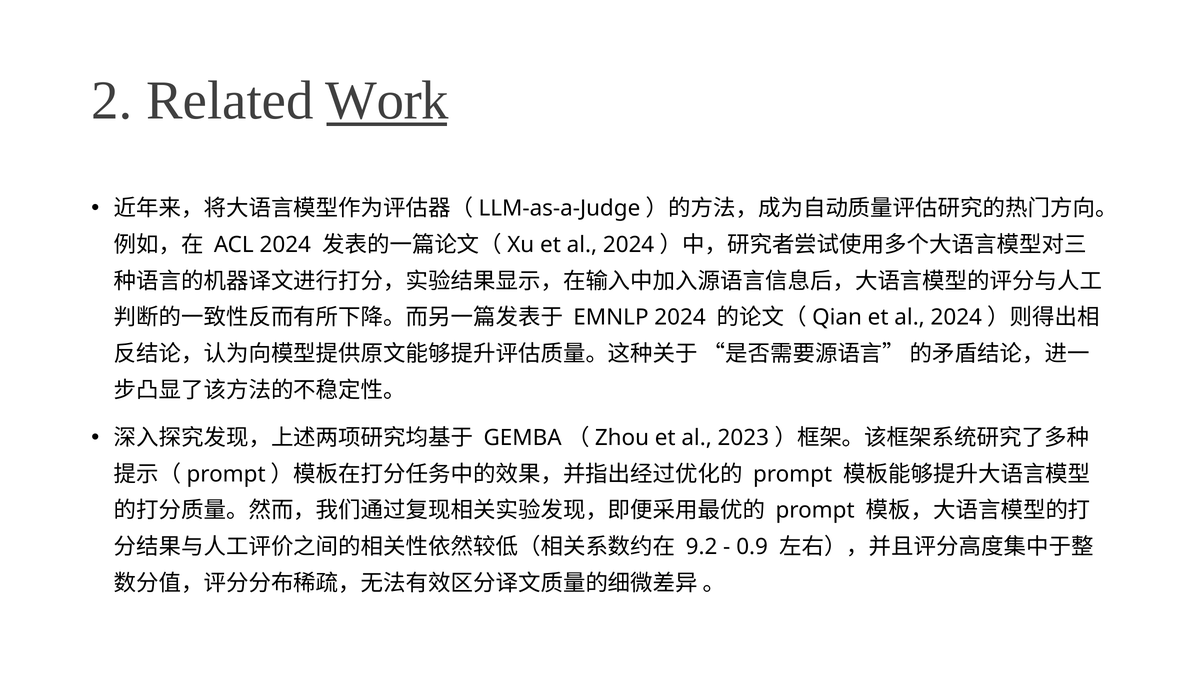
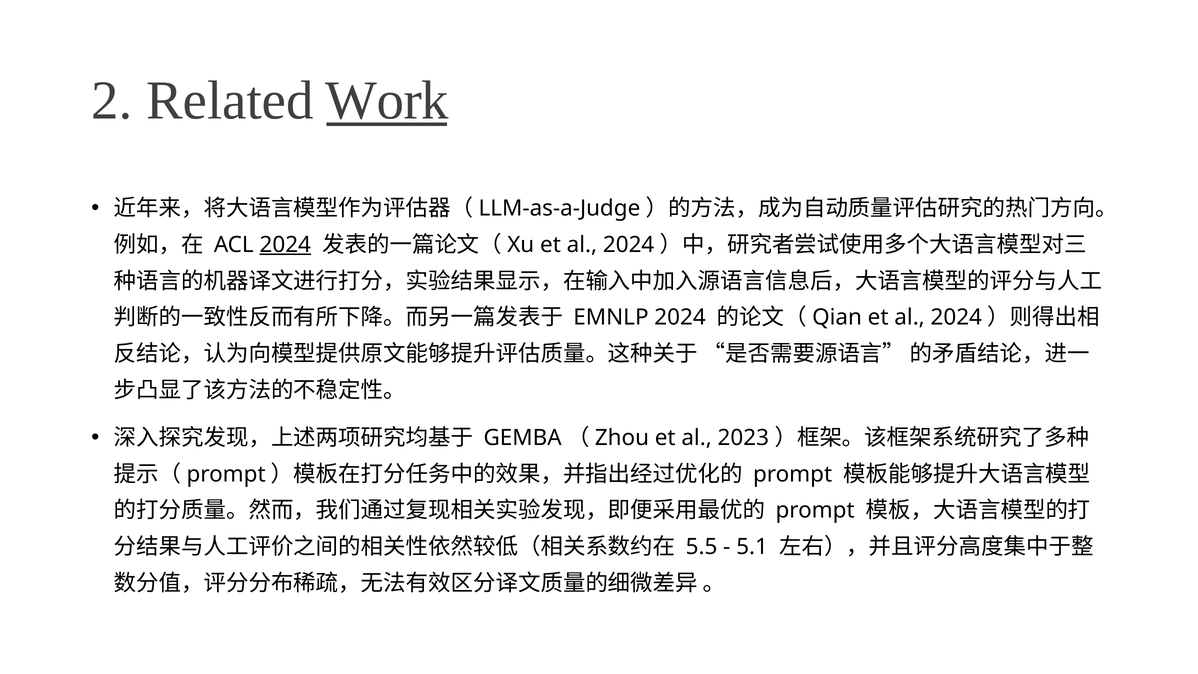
2024 at (285, 245) underline: none -> present
9.2: 9.2 -> 5.5
0.9: 0.9 -> 5.1
